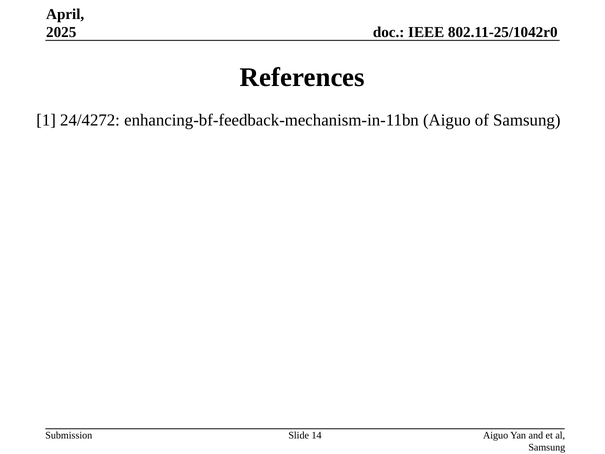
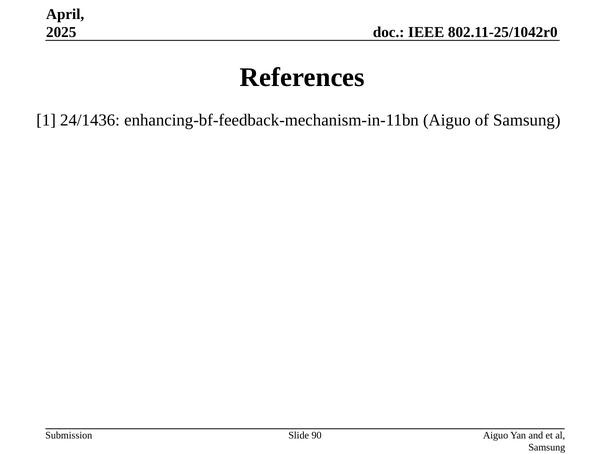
24/4272: 24/4272 -> 24/1436
14: 14 -> 90
